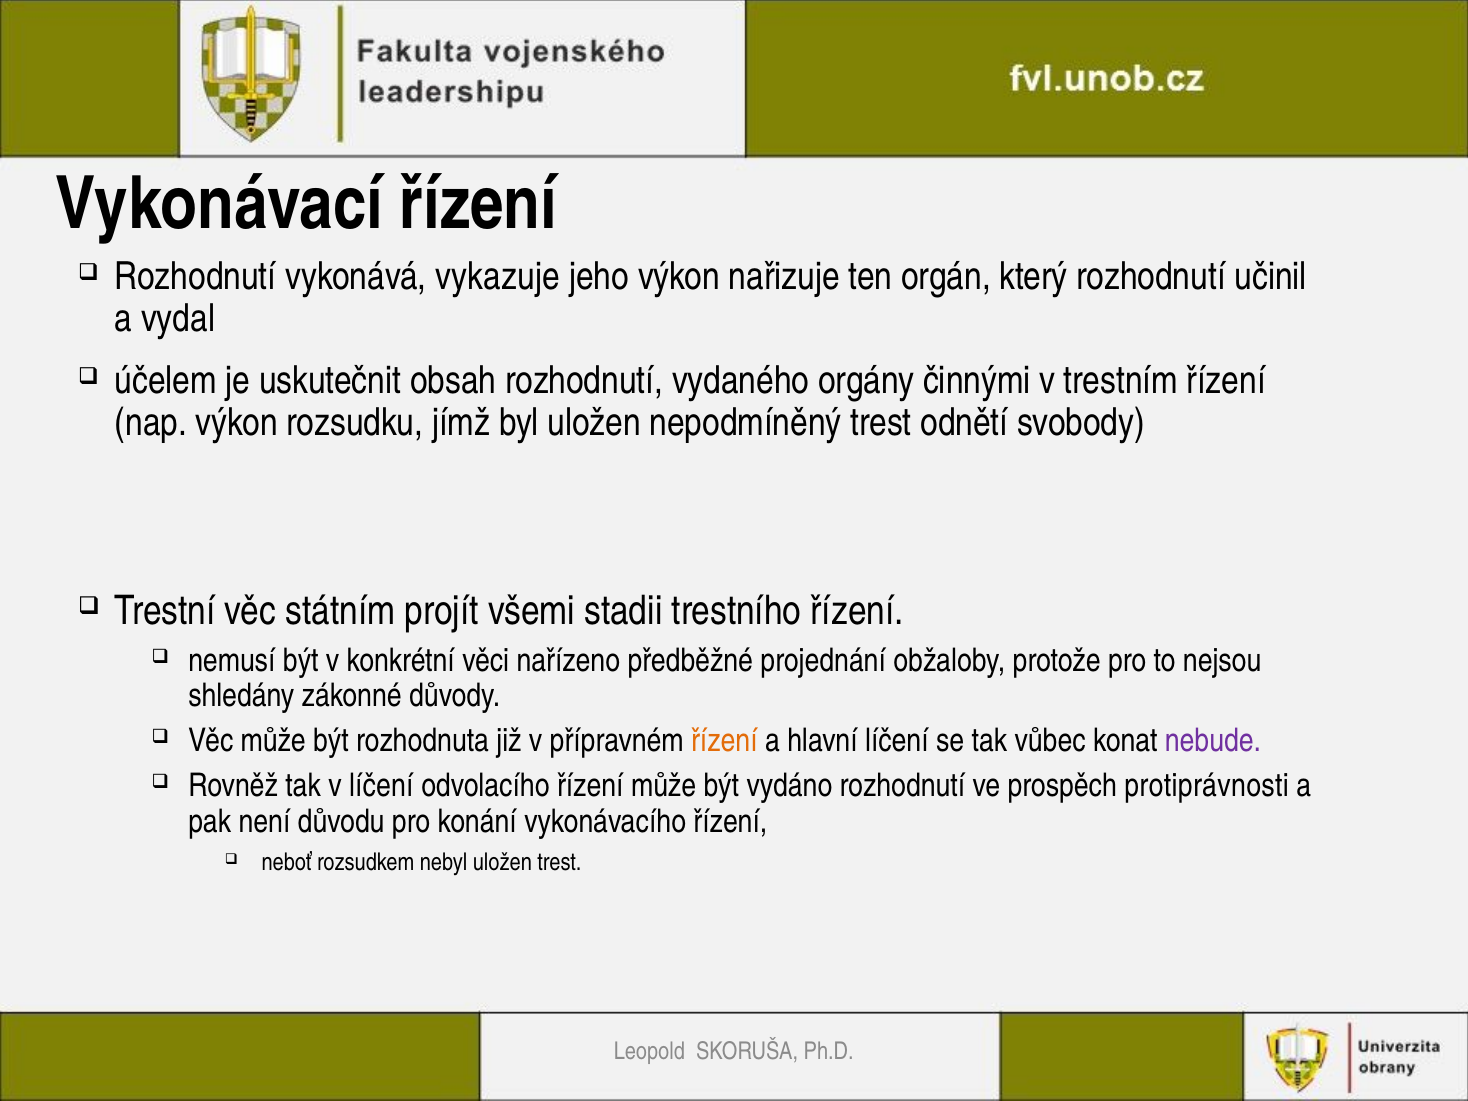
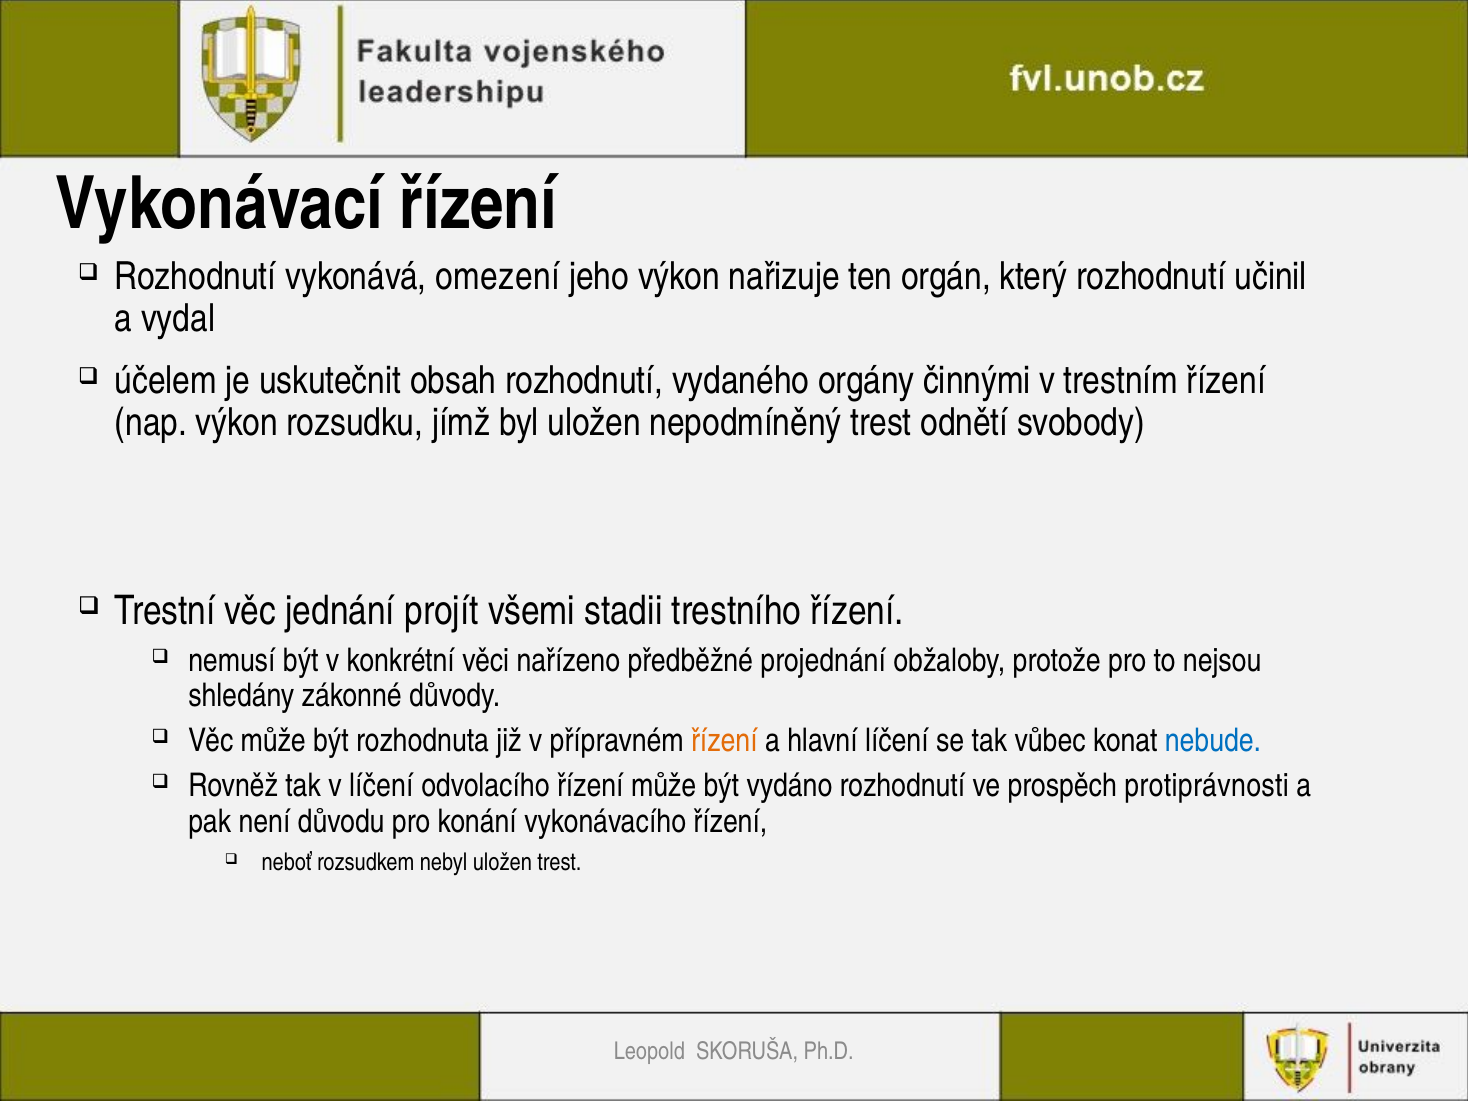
vykazuje: vykazuje -> omezení
státním: státním -> jednání
nebude colour: purple -> blue
